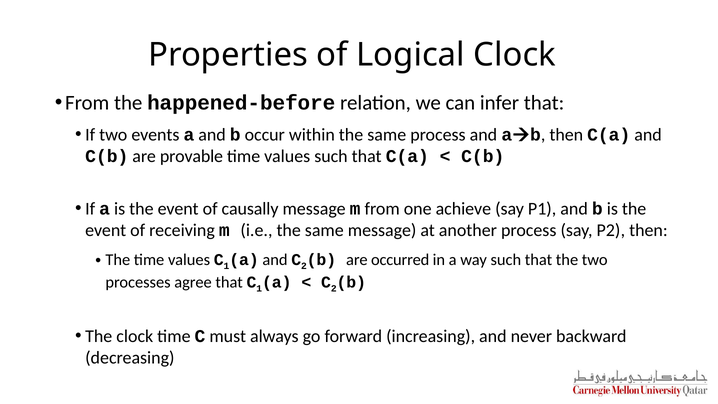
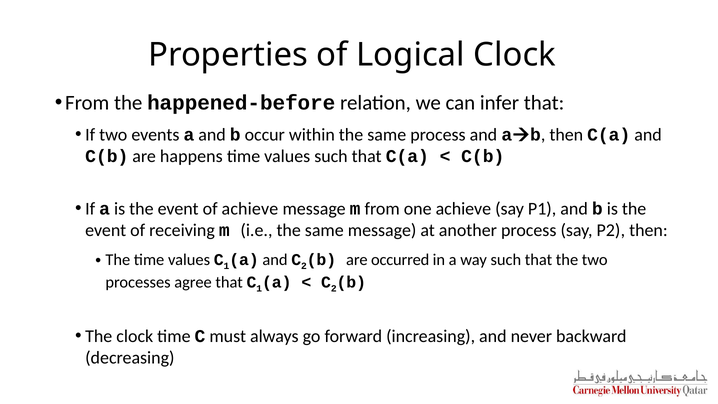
provable: provable -> happens
of causally: causally -> achieve
